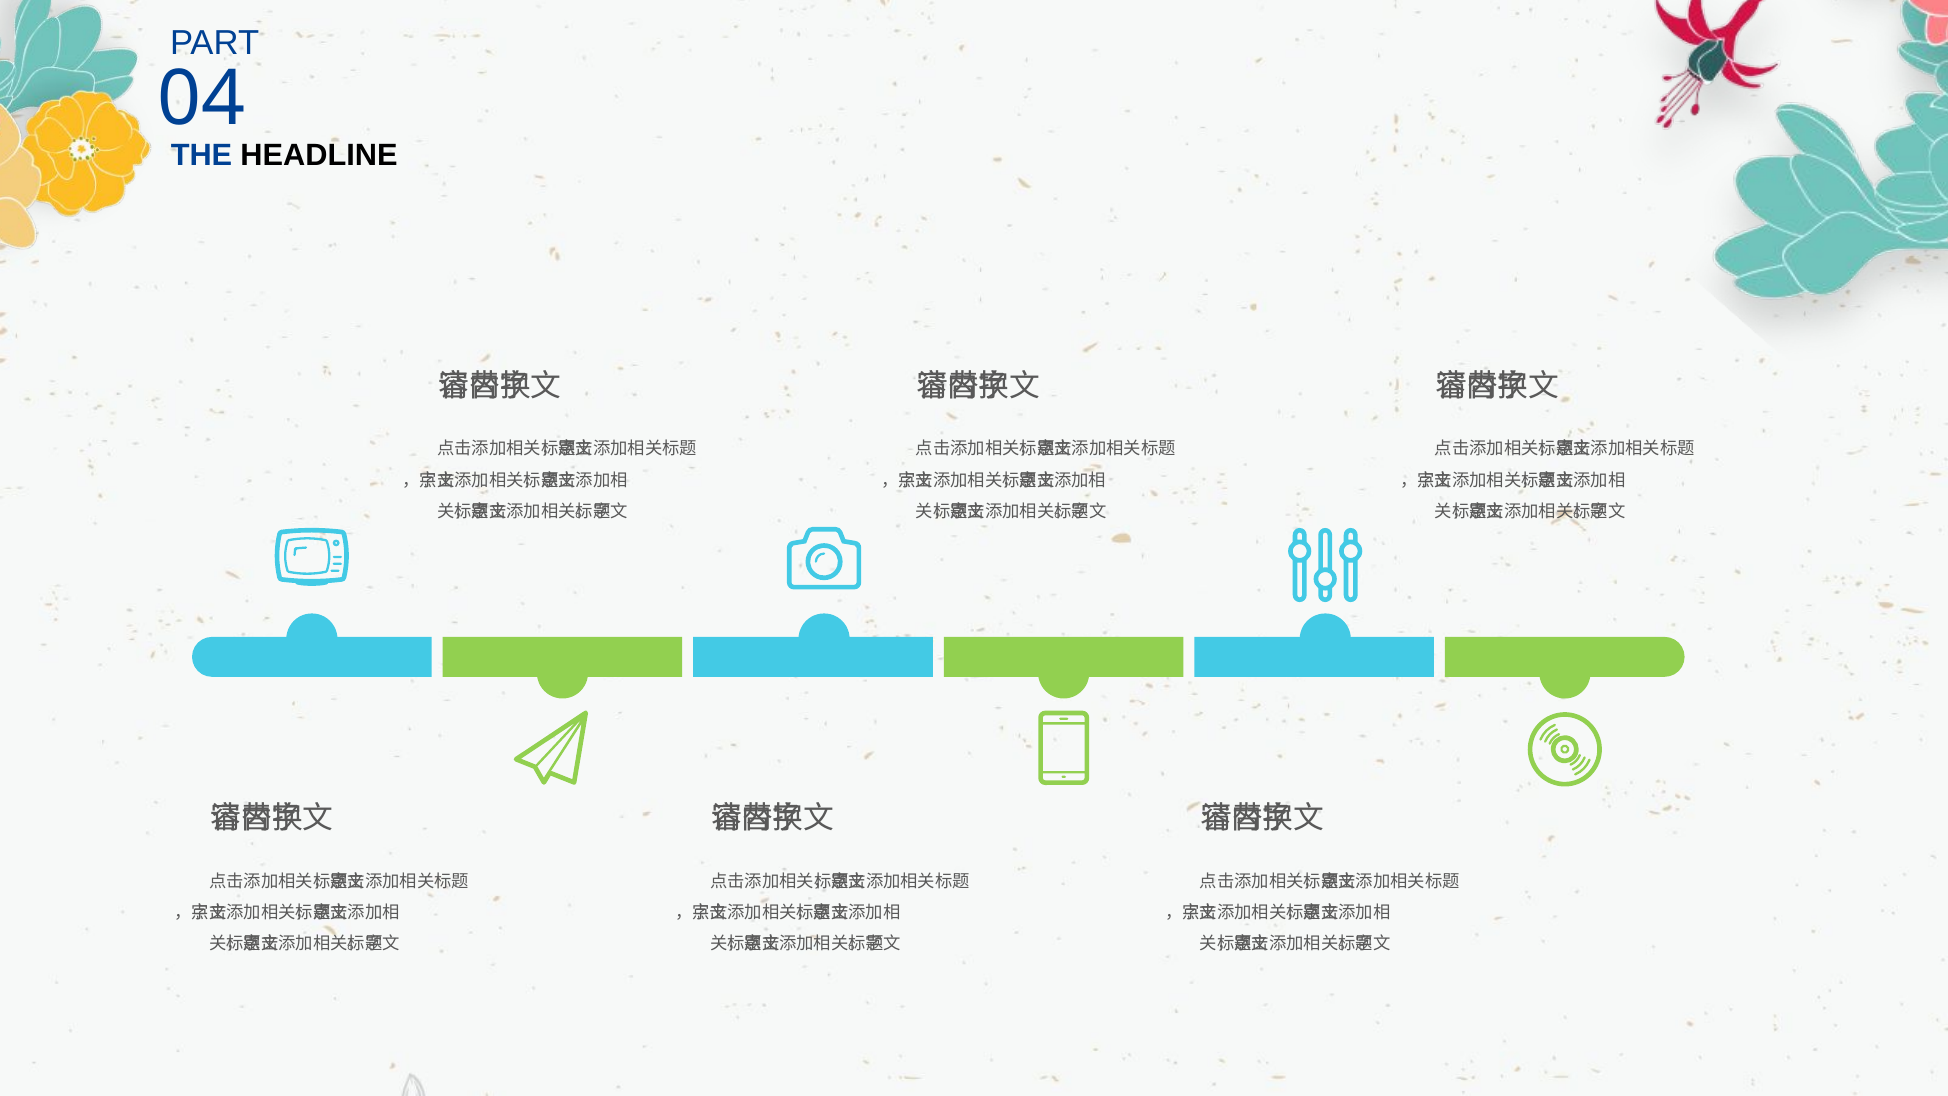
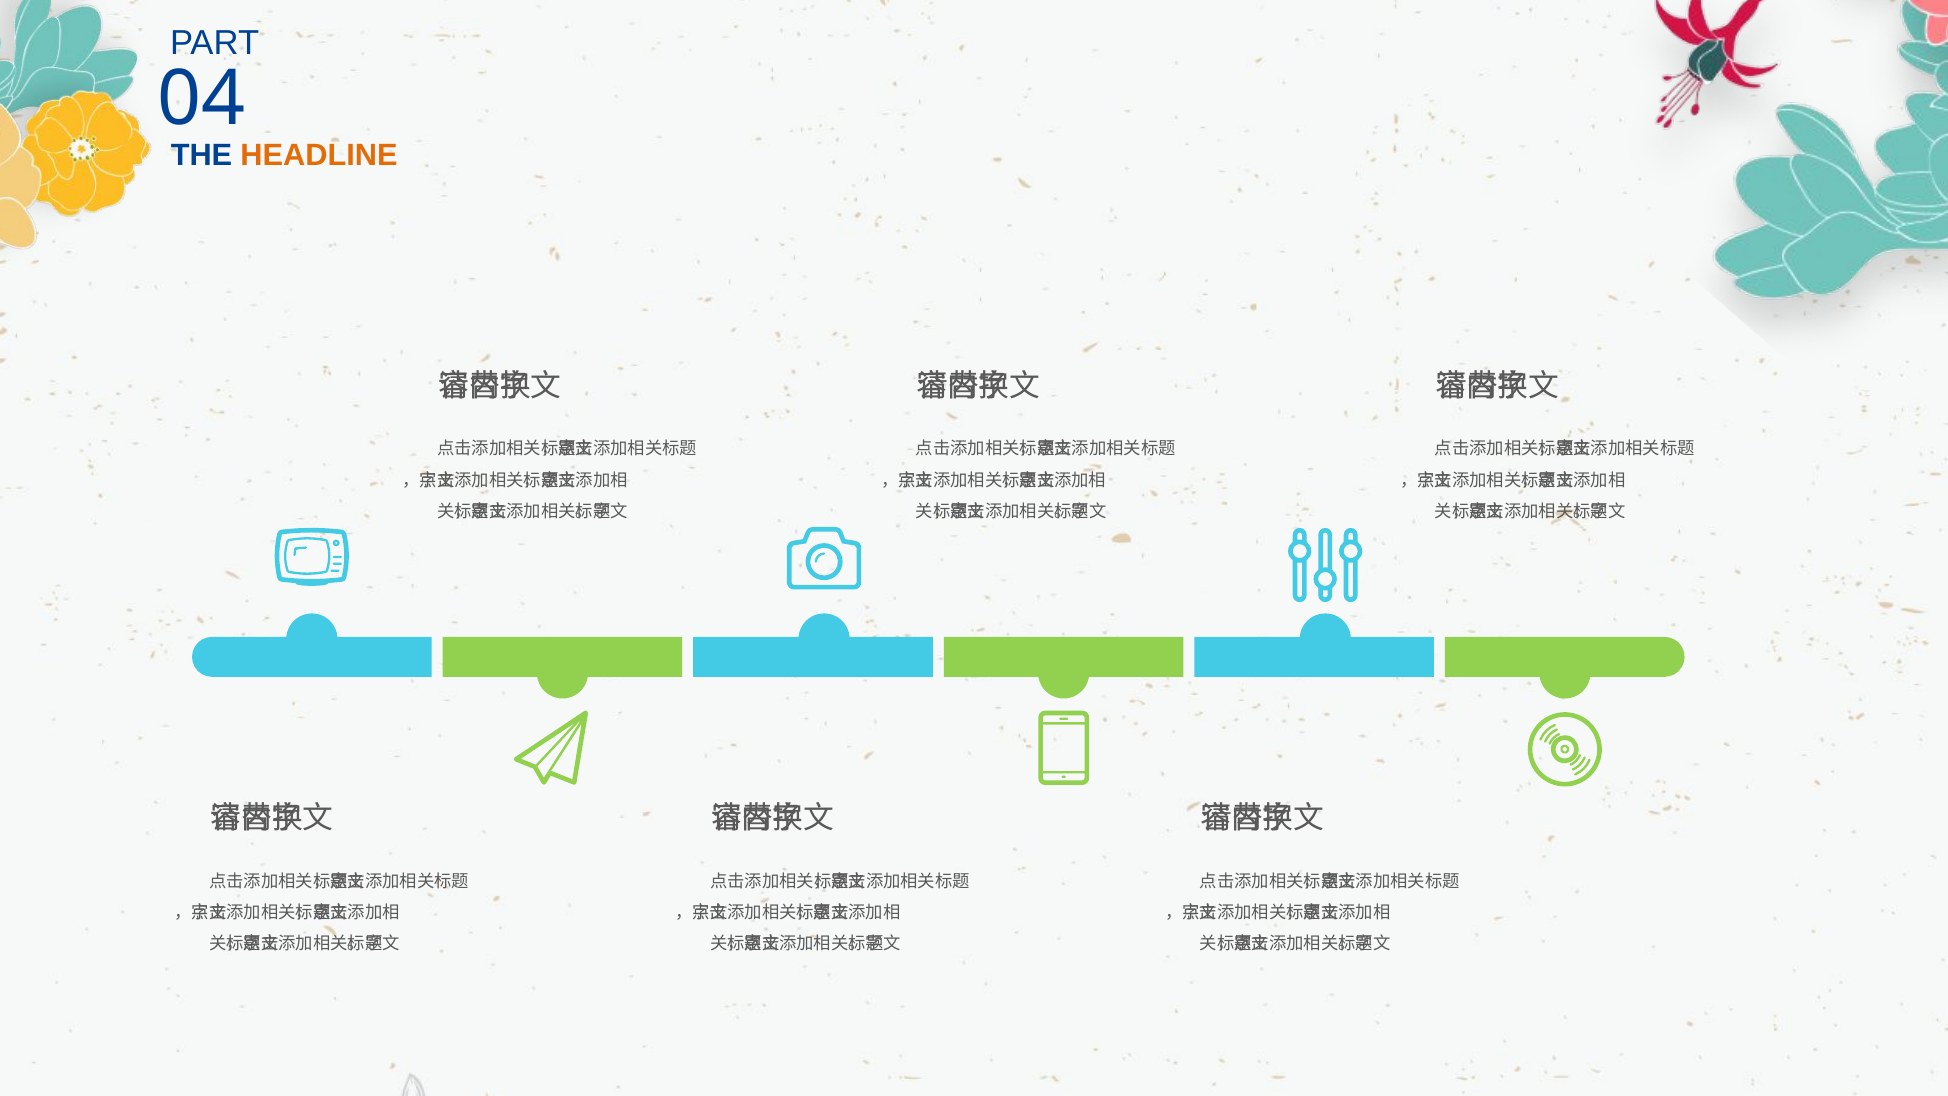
HEADLINE colour: black -> orange
